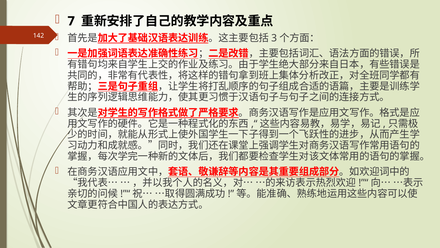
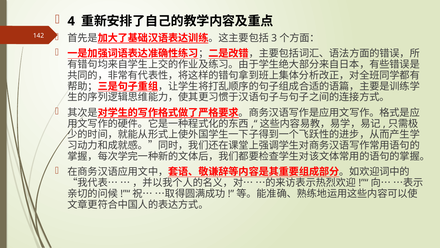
7: 7 -> 4
